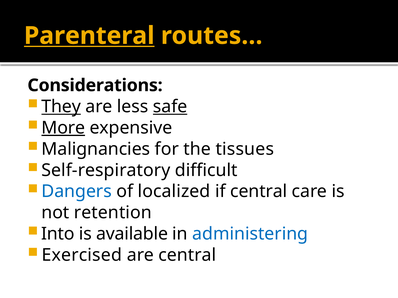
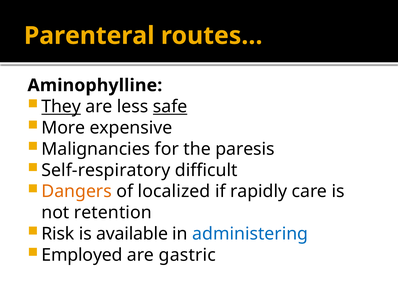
Parenteral underline: present -> none
Considerations: Considerations -> Aminophylline
More underline: present -> none
tissues: tissues -> paresis
Dangers colour: blue -> orange
if central: central -> rapidly
Into: Into -> Risk
Exercised: Exercised -> Employed
are central: central -> gastric
